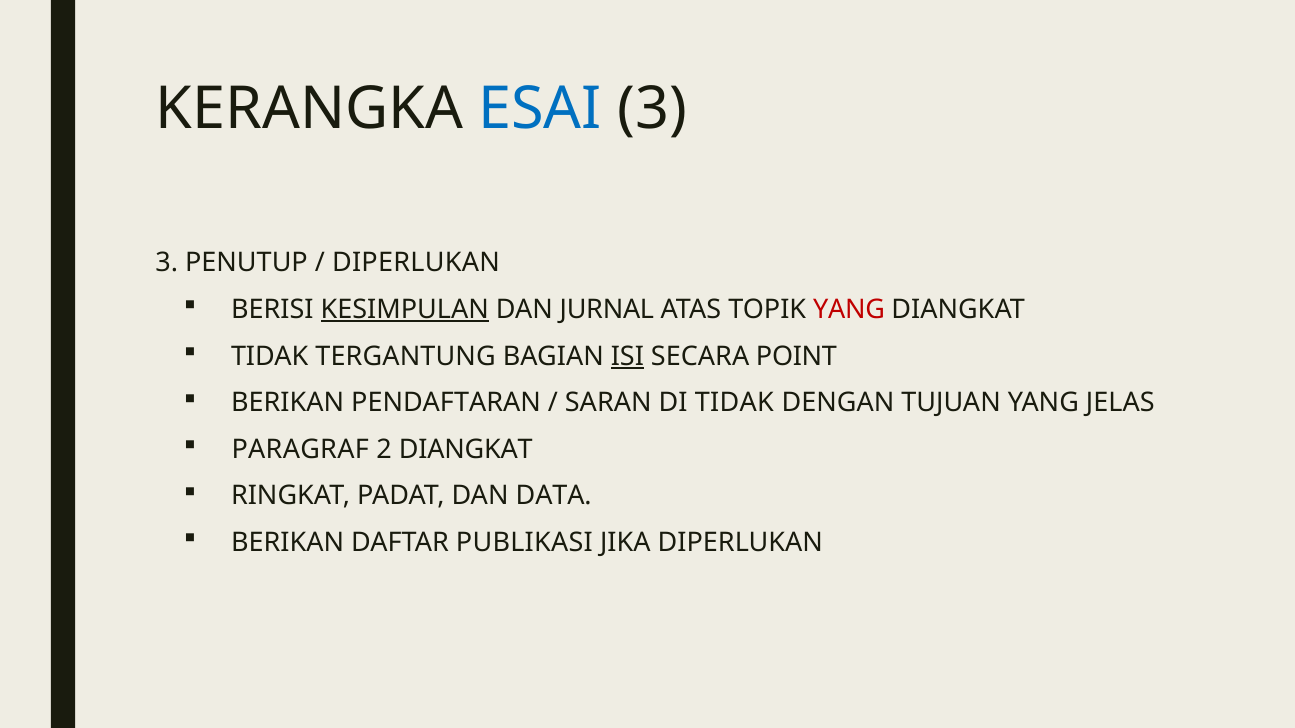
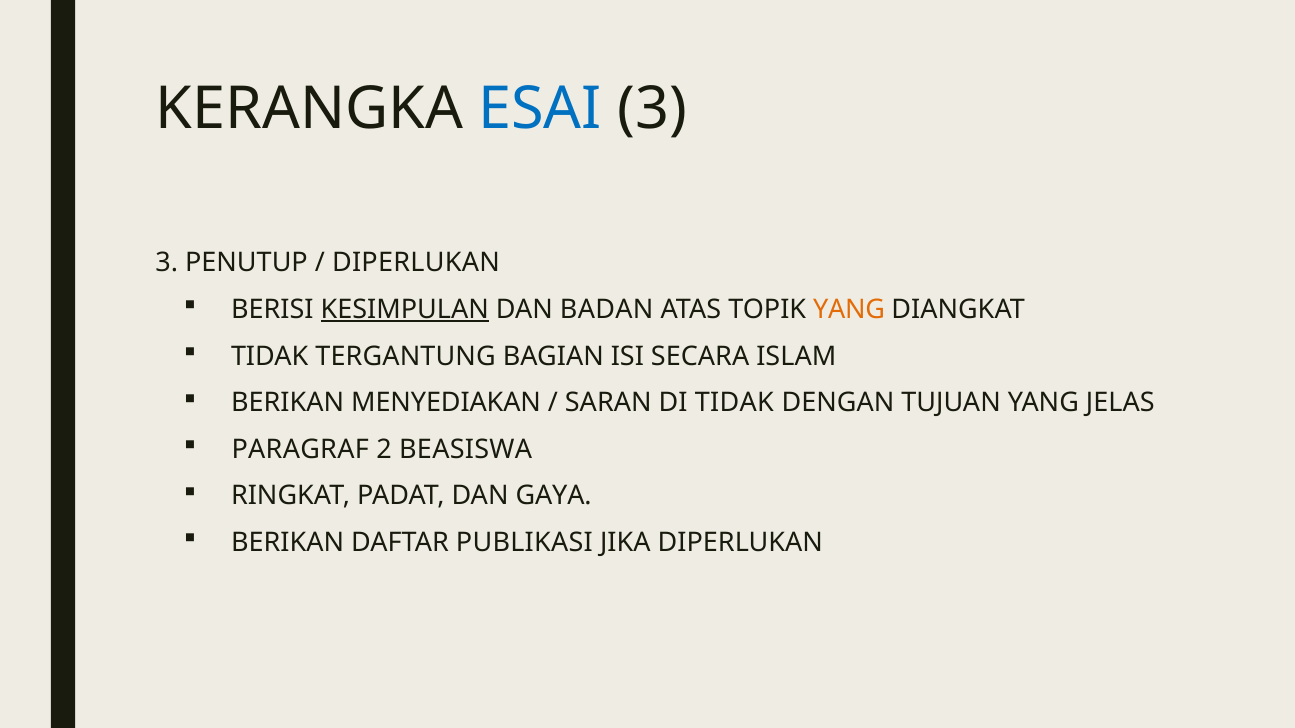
JURNAL: JURNAL -> BADAN
YANG at (849, 310) colour: red -> orange
ISI underline: present -> none
POINT: POINT -> ISLAM
PENDAFTARAN: PENDAFTARAN -> MENYEDIAKAN
2 DIANGKAT: DIANGKAT -> BEASISWA
DATA: DATA -> GAYA
